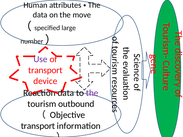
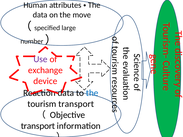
transport at (45, 70): transport -> exchange
the at (92, 93) colour: purple -> blue
tourism outbound: outbound -> transport
